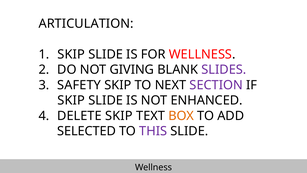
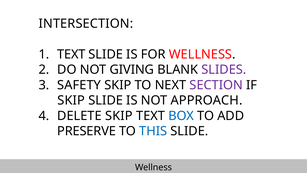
ARTICULATION: ARTICULATION -> INTERSECTION
SKIP at (71, 54): SKIP -> TEXT
ENHANCED: ENHANCED -> APPROACH
BOX colour: orange -> blue
SELECTED: SELECTED -> PRESERVE
THIS colour: purple -> blue
